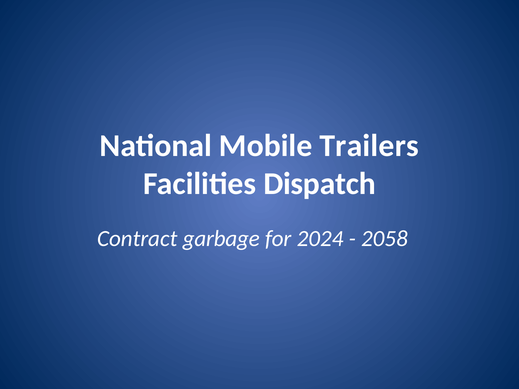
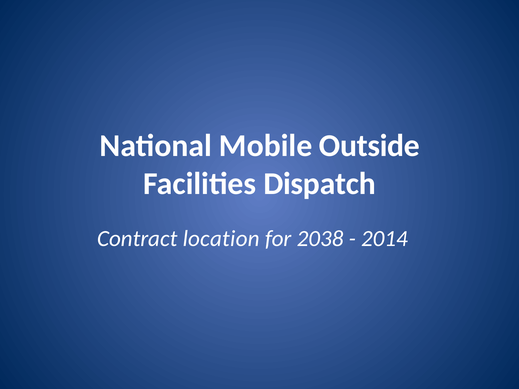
Trailers: Trailers -> Outside
garbage: garbage -> location
2024: 2024 -> 2038
2058: 2058 -> 2014
